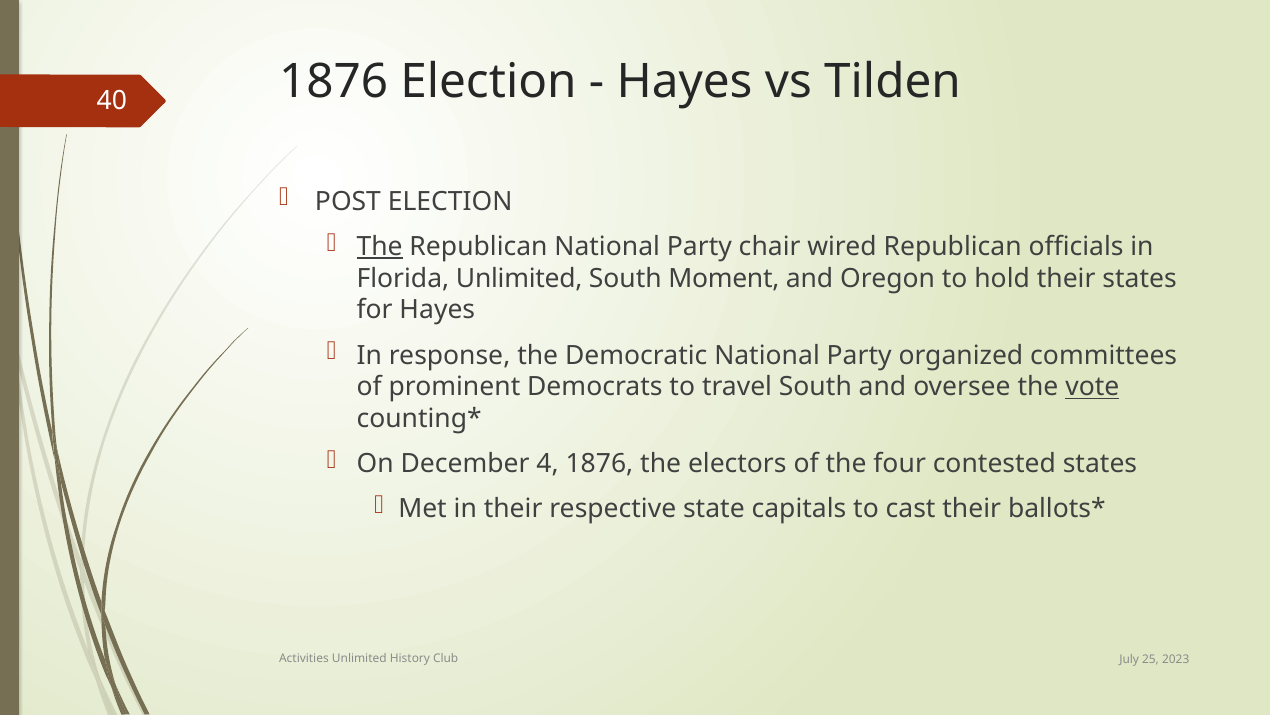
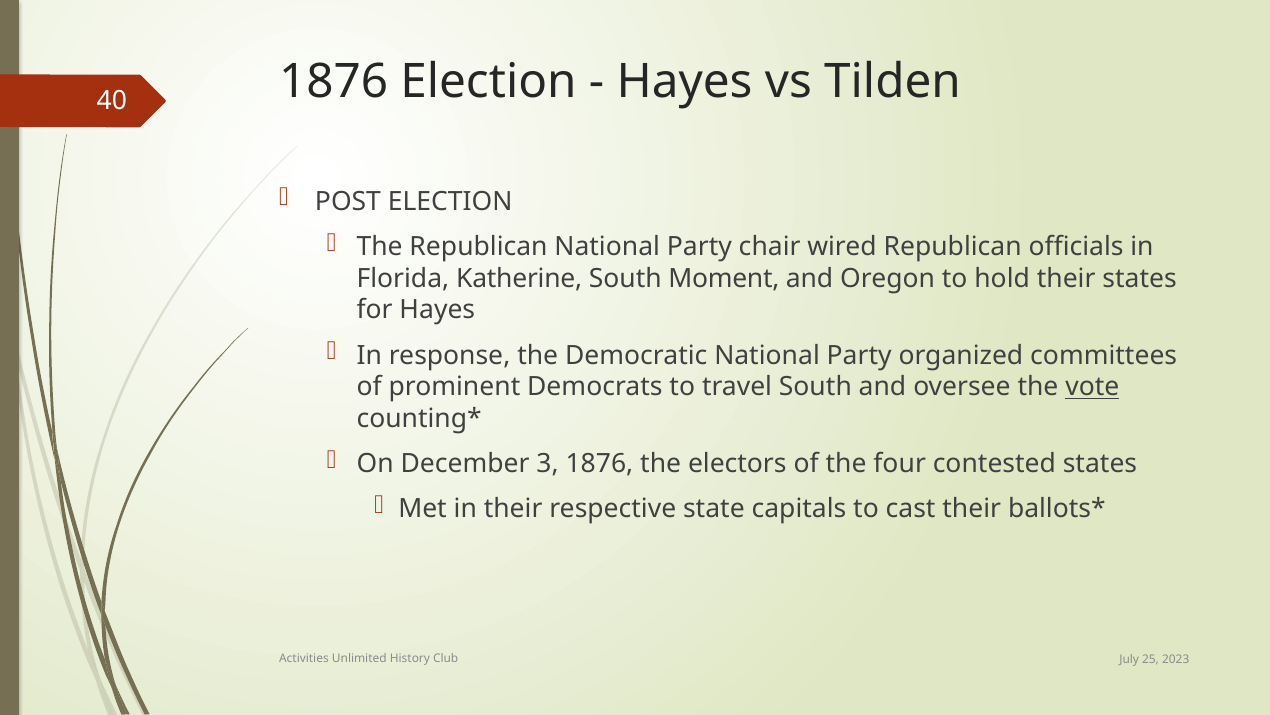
The at (380, 246) underline: present -> none
Florida Unlimited: Unlimited -> Katherine
4: 4 -> 3
